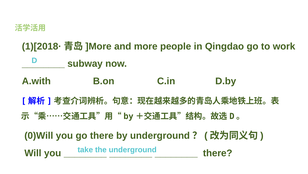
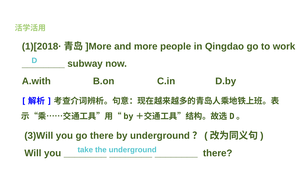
0)Will: 0)Will -> 3)Will
